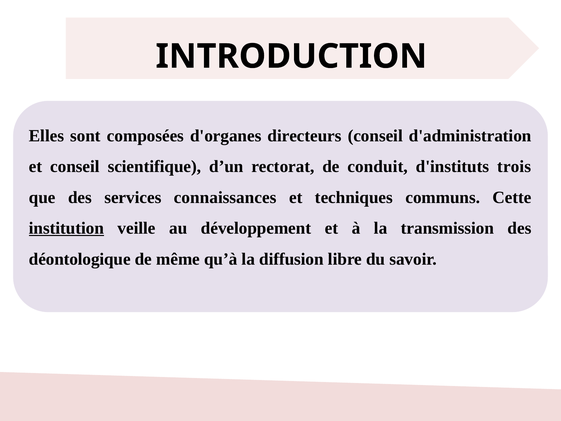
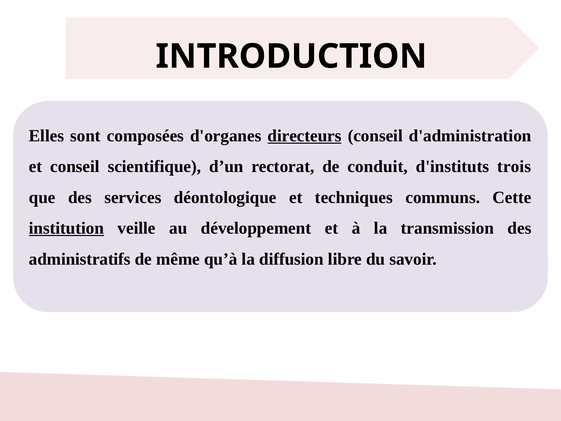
directeurs underline: none -> present
connaissances: connaissances -> déontologique
déontologique: déontologique -> administratifs
